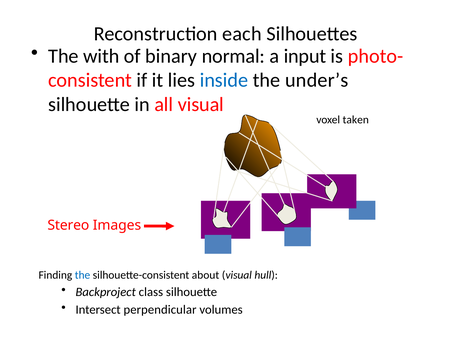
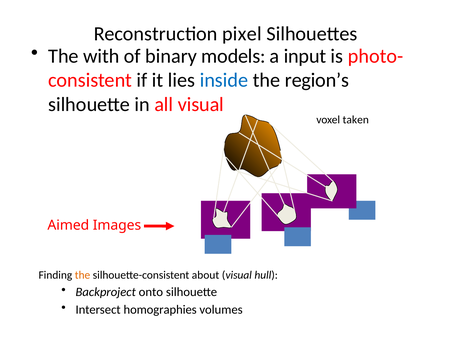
each: each -> pixel
normal: normal -> models
under’s: under’s -> region’s
Stereo: Stereo -> Aimed
the at (83, 275) colour: blue -> orange
class: class -> onto
perpendicular: perpendicular -> homographies
